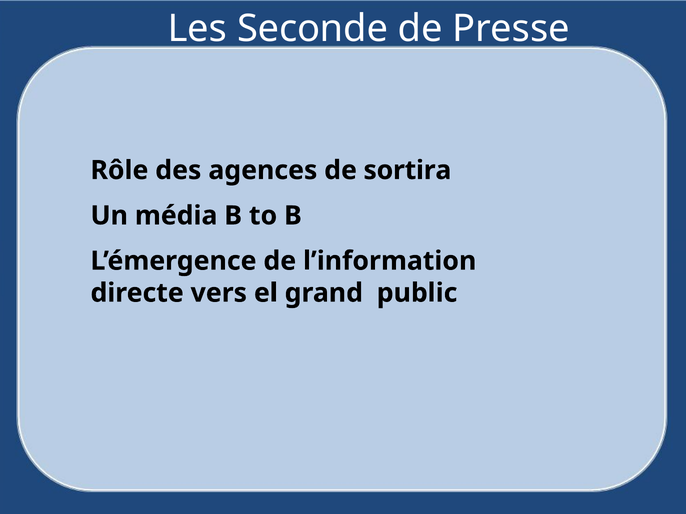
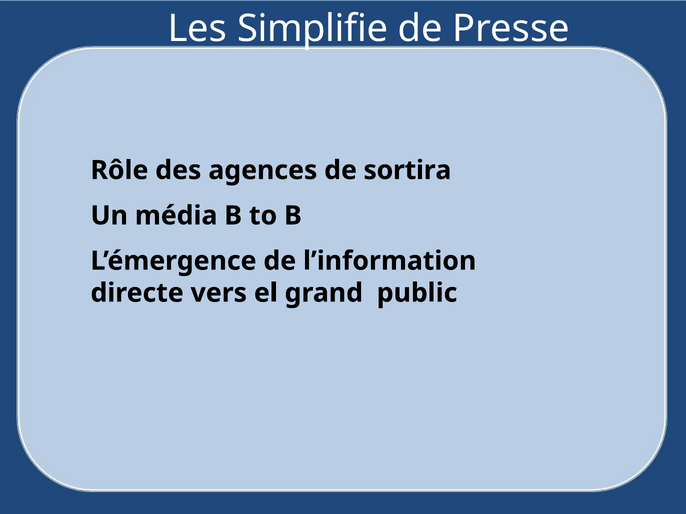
Seconde: Seconde -> Simplifie
